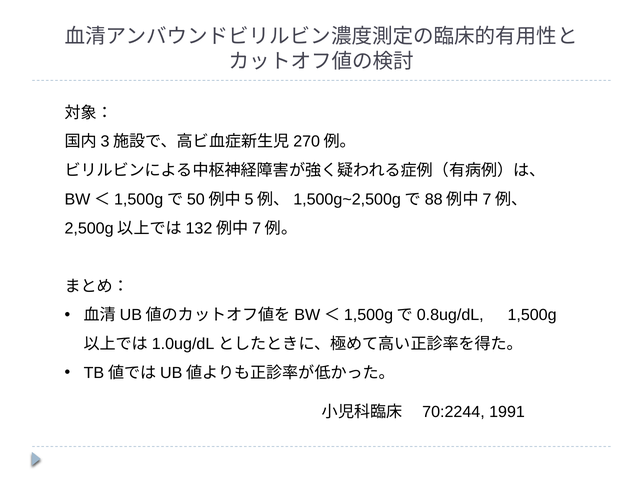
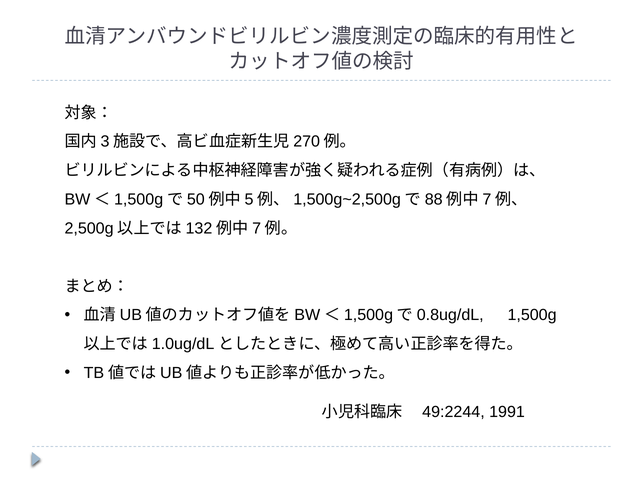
70:2244: 70:2244 -> 49:2244
